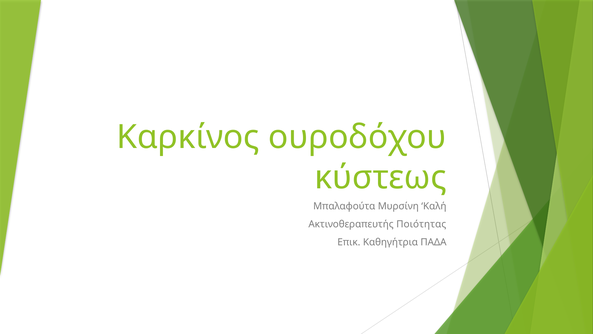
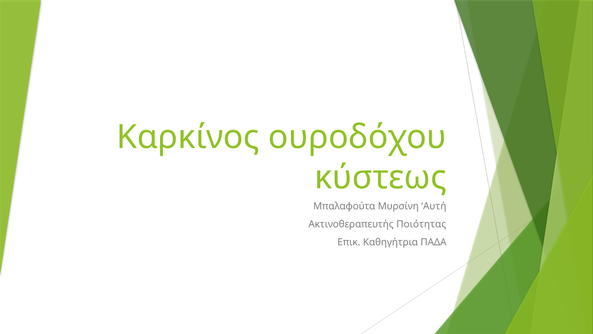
Καλή: Καλή -> Αυτή
